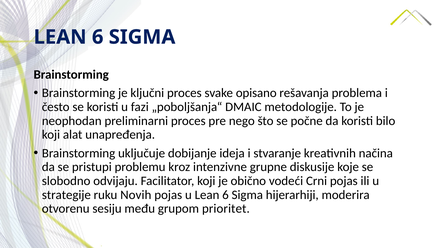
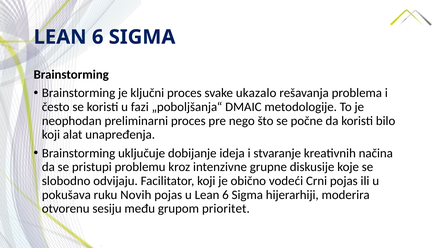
opisano: opisano -> ukazalo
strategije: strategije -> pokušava
